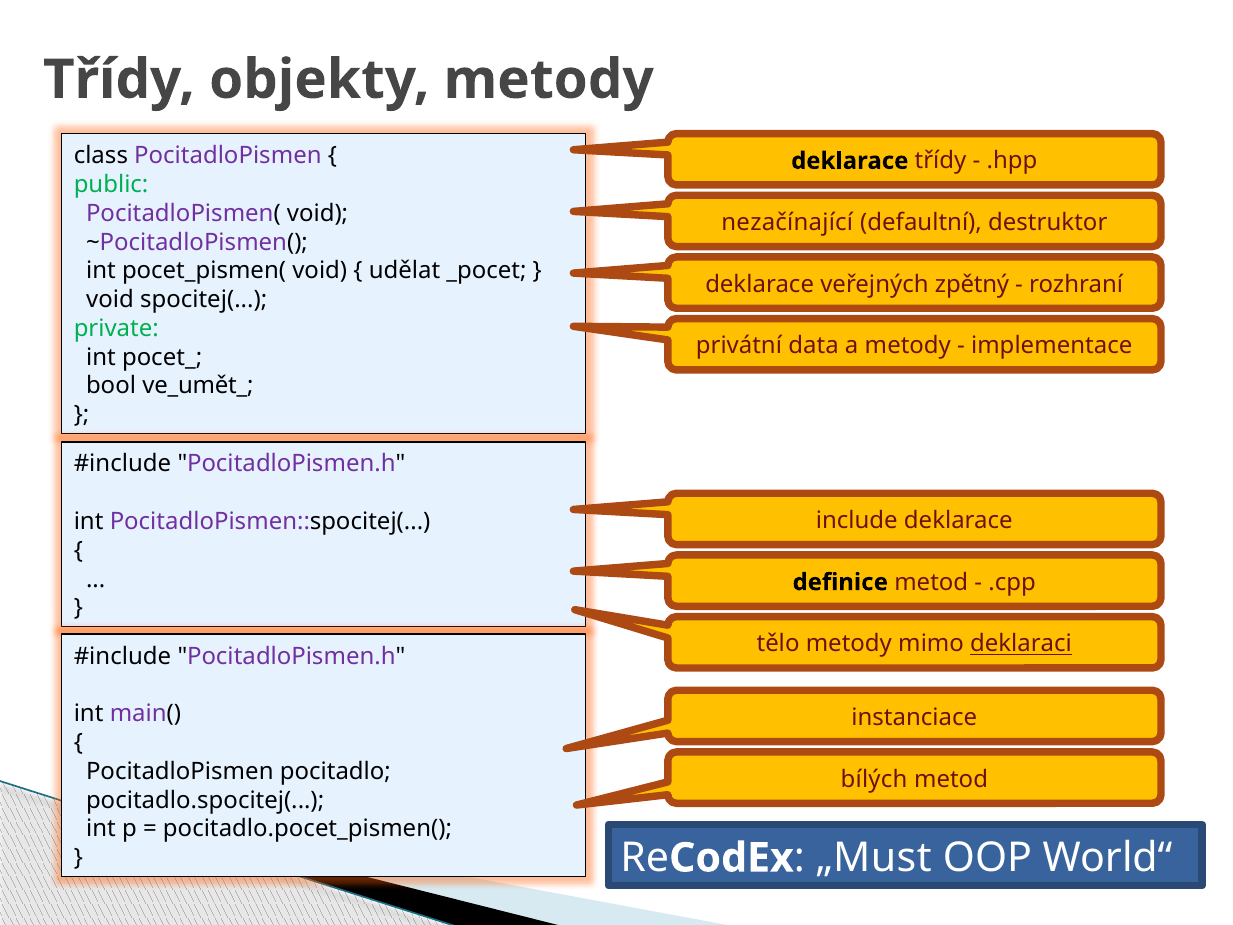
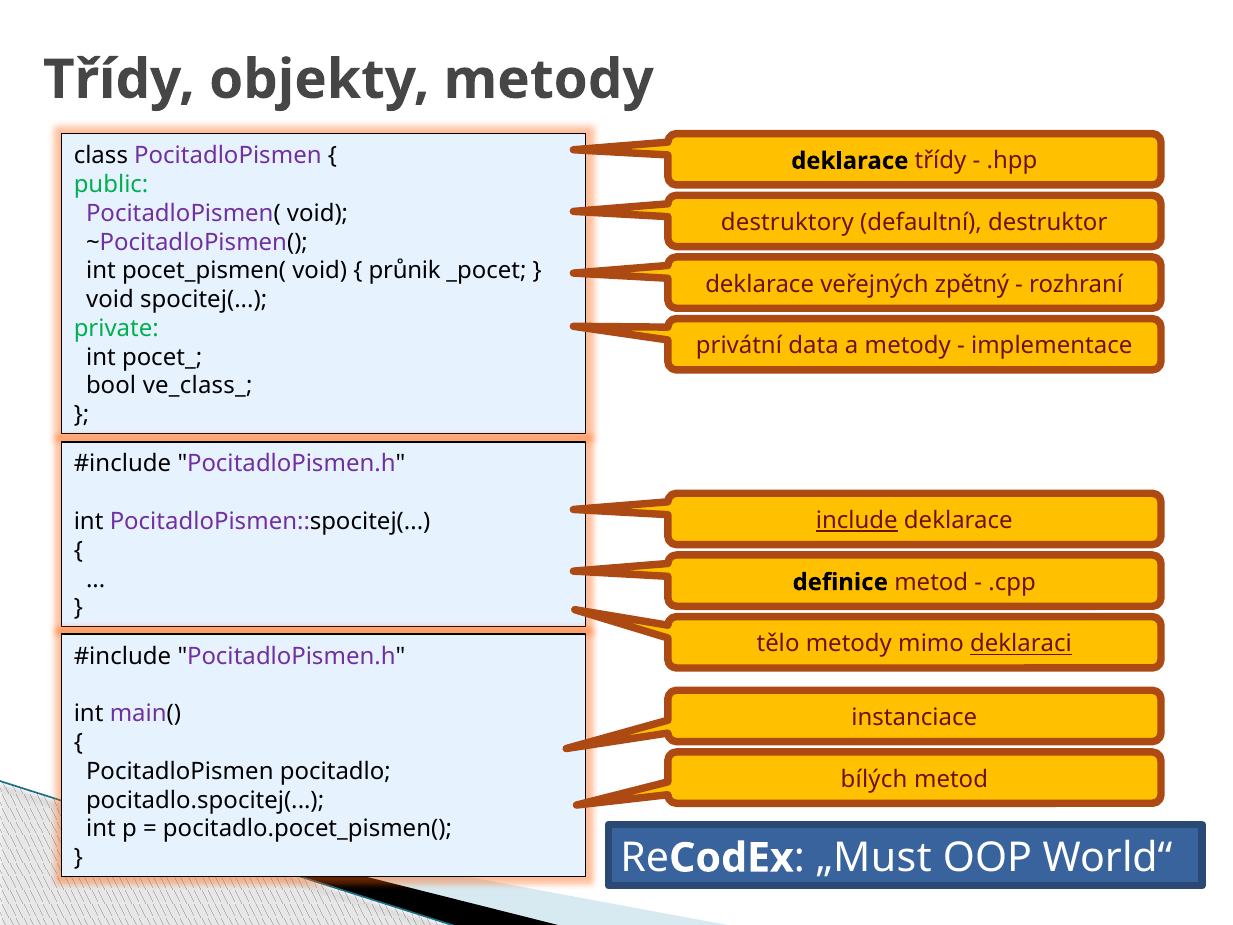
nezačínající: nezačínající -> destruktory
udělat: udělat -> průnik
ve_umět_: ve_umět_ -> ve_class_
include underline: none -> present
